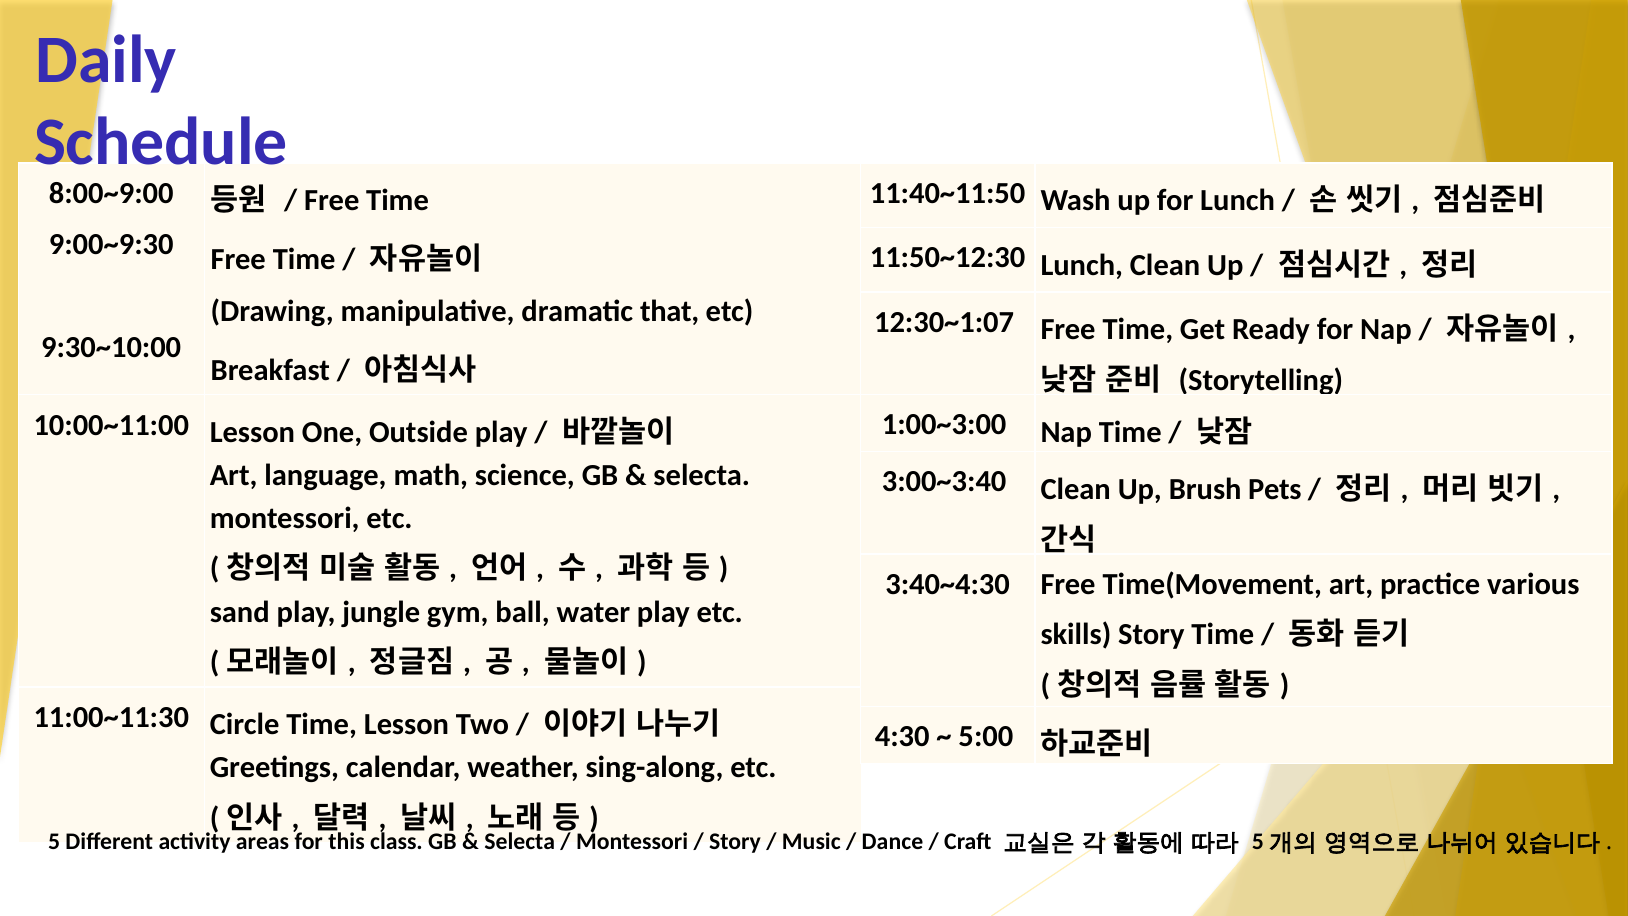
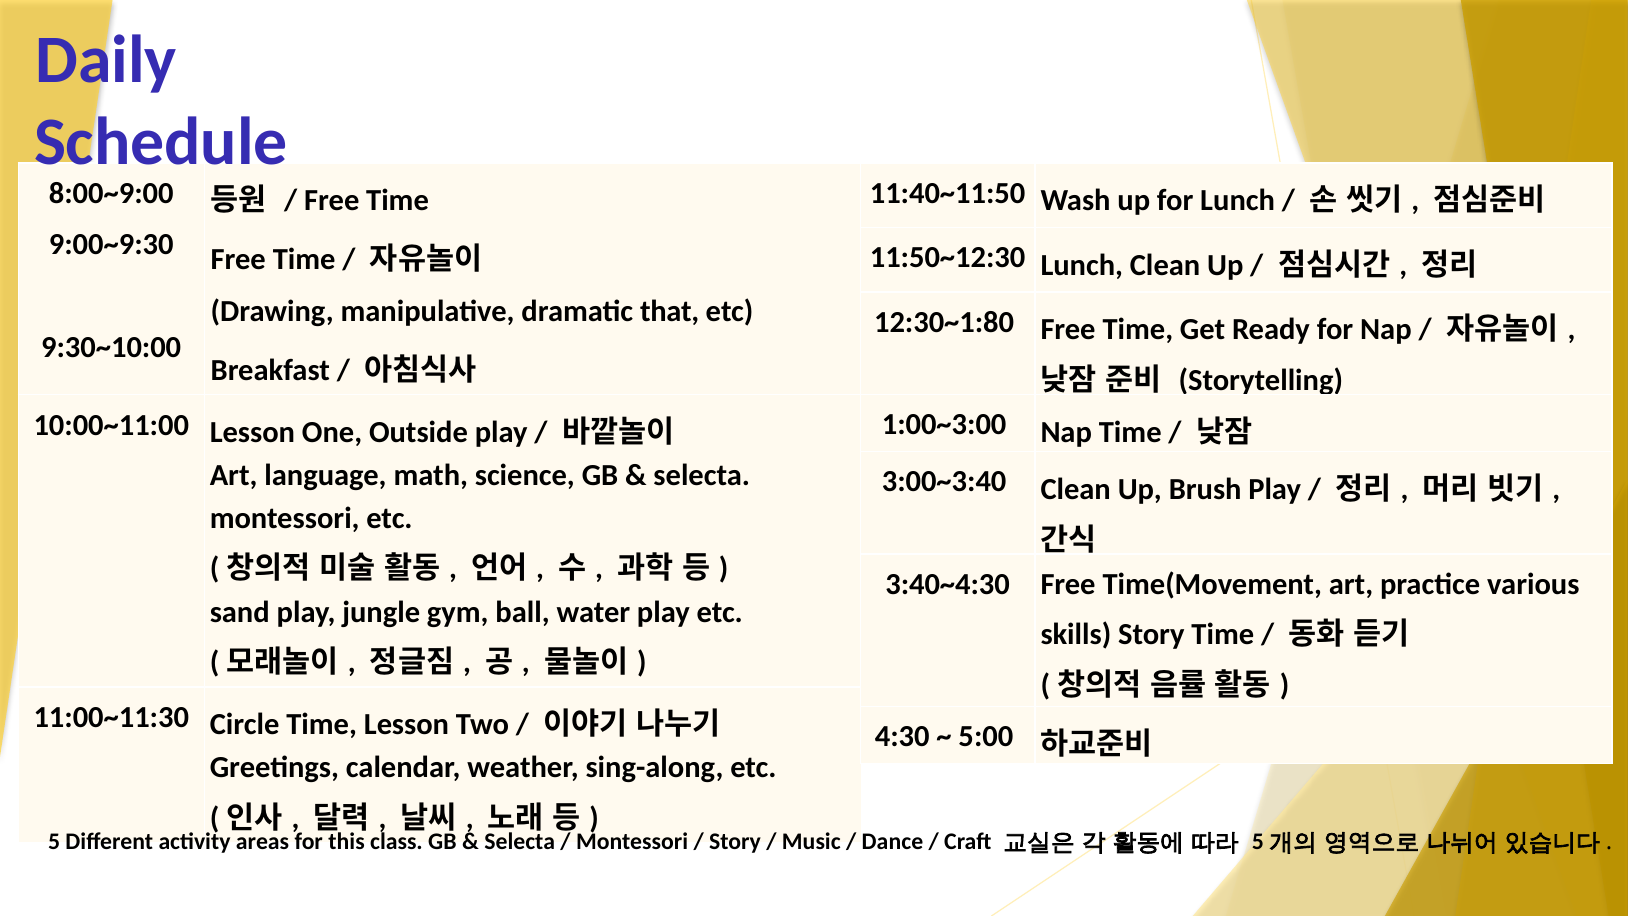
12:30~1:07: 12:30~1:07 -> 12:30~1:80
Brush Pets: Pets -> Play
